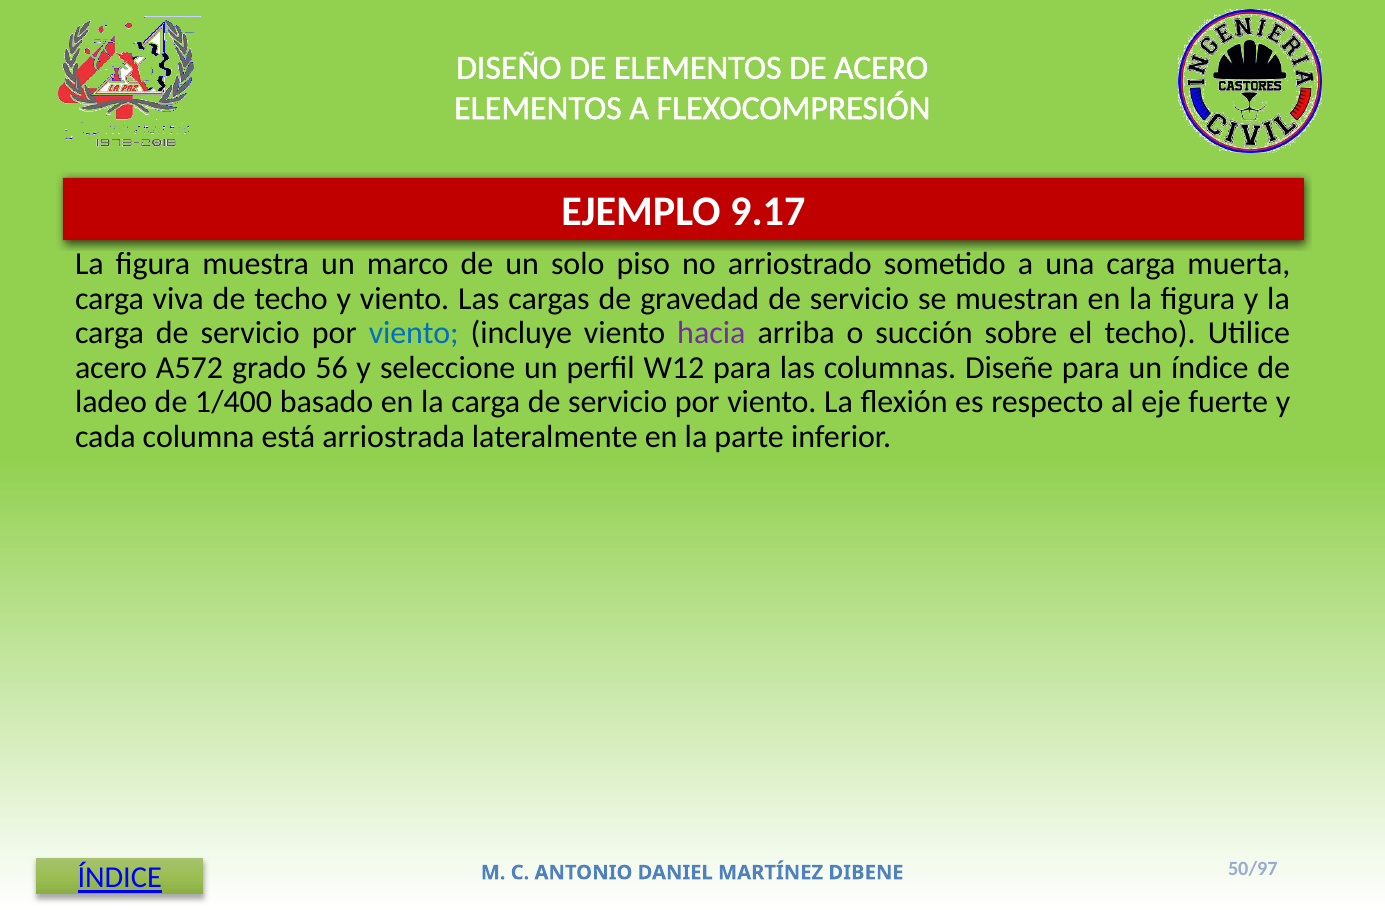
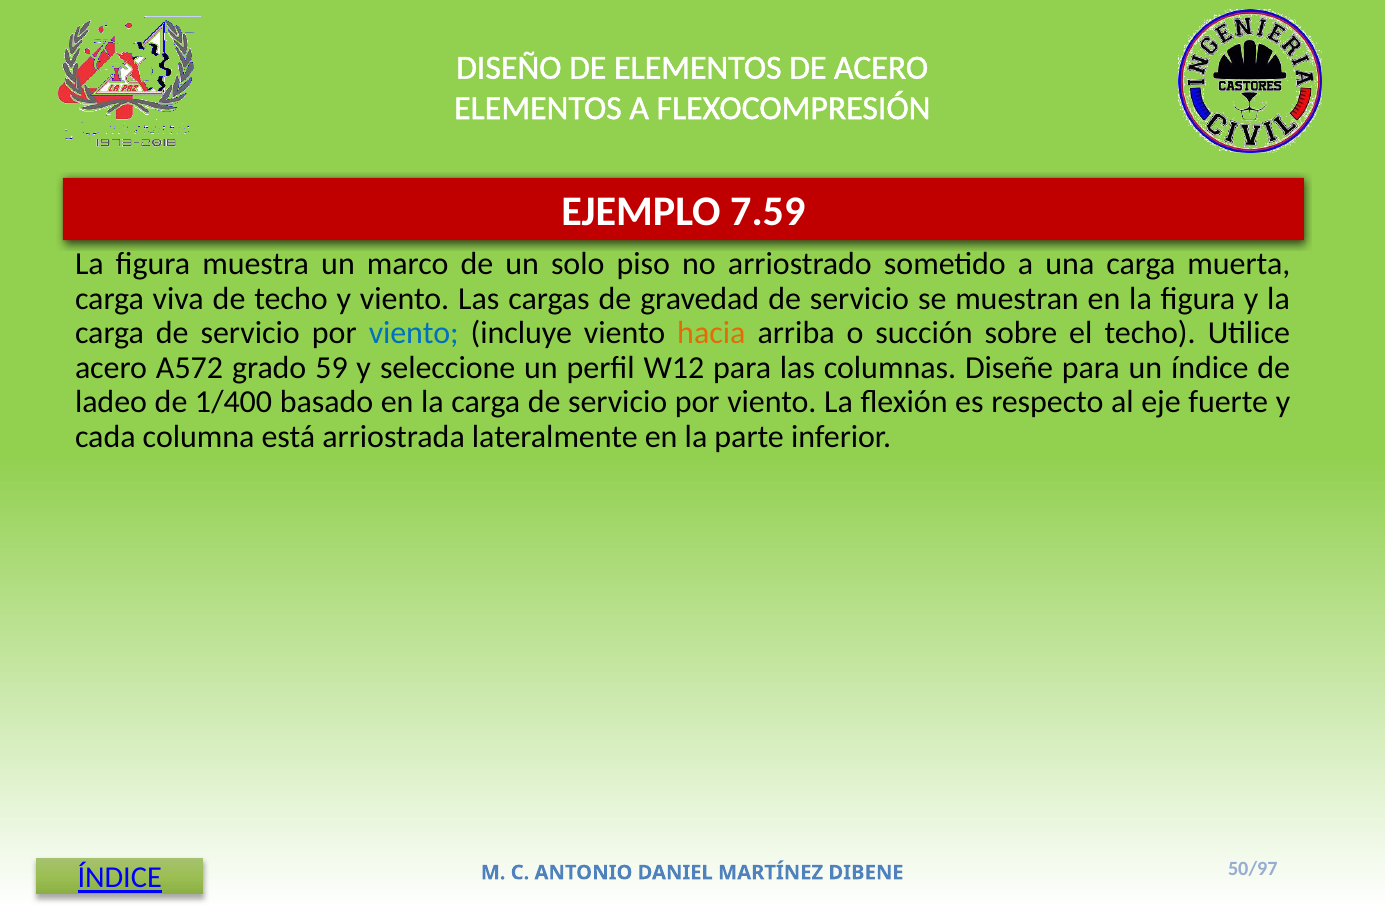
9.17: 9.17 -> 7.59
hacia colour: purple -> orange
56: 56 -> 59
